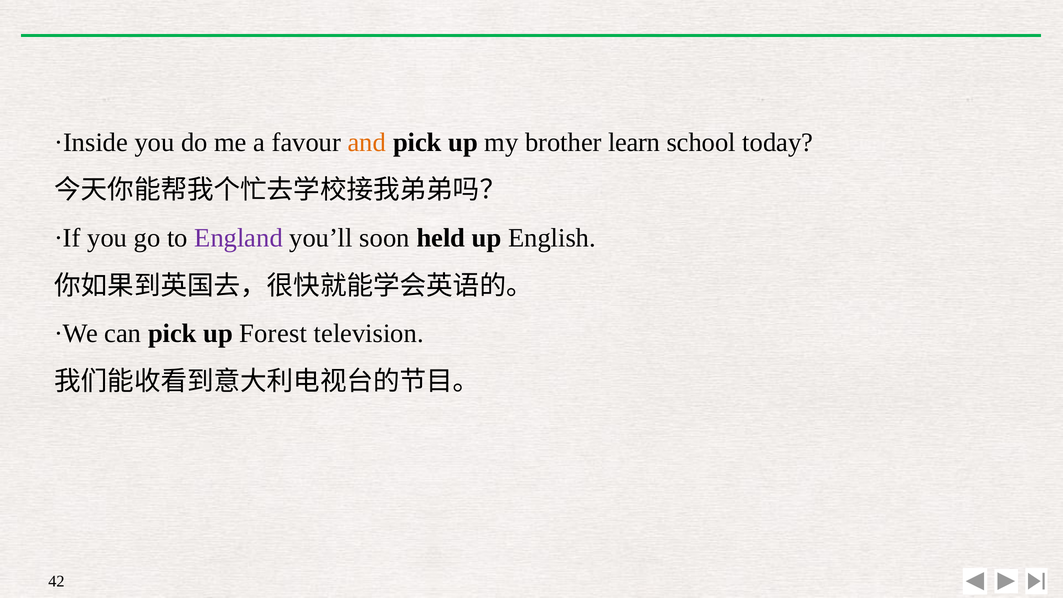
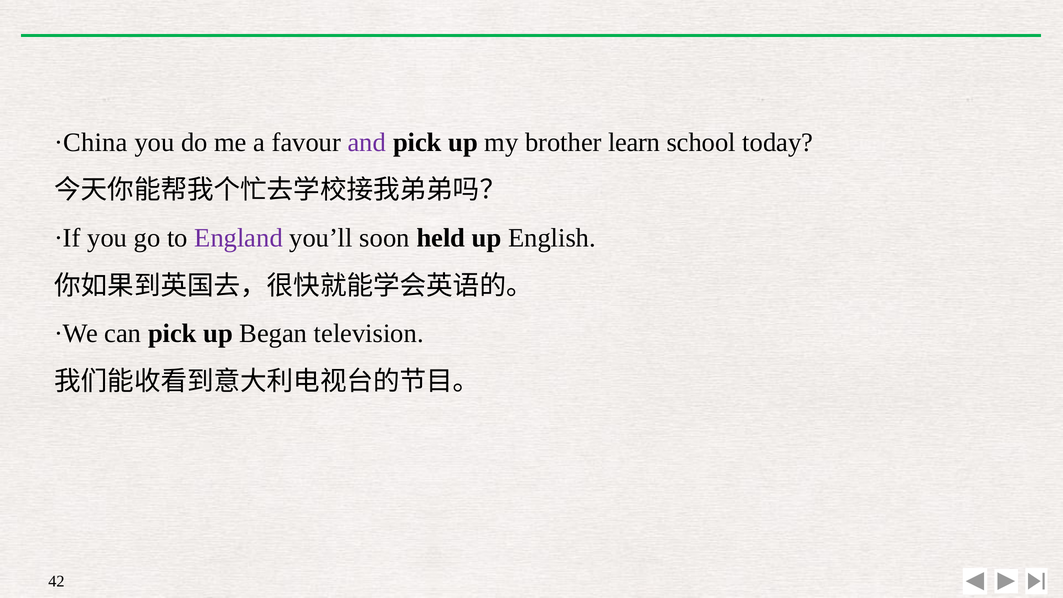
·Inside: ·Inside -> ·China
and colour: orange -> purple
Forest: Forest -> Began
